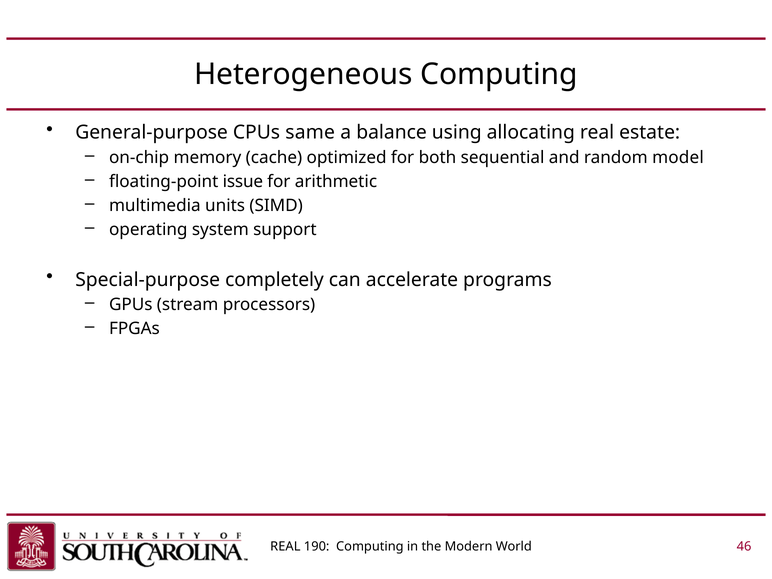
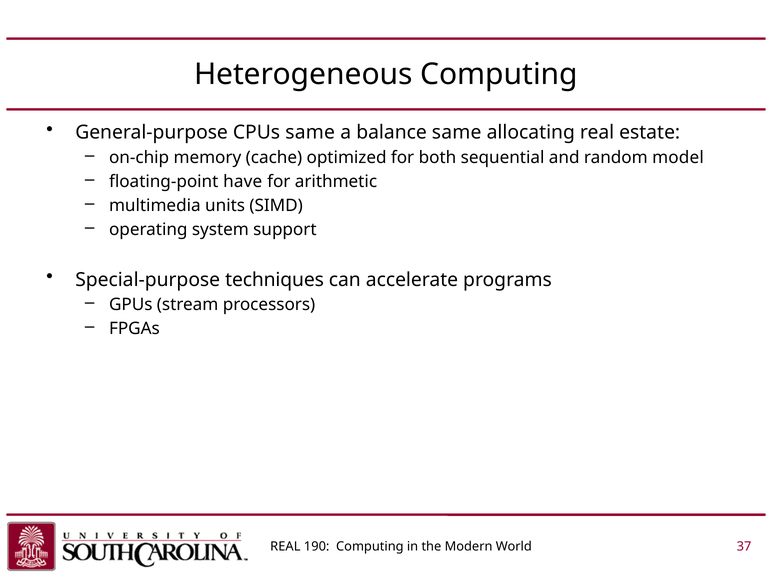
balance using: using -> same
issue: issue -> have
completely: completely -> techniques
46: 46 -> 37
